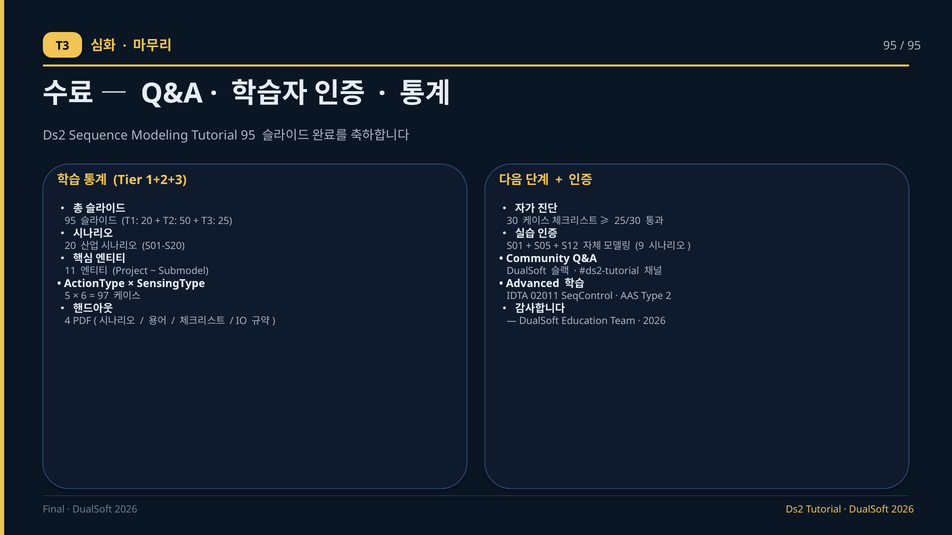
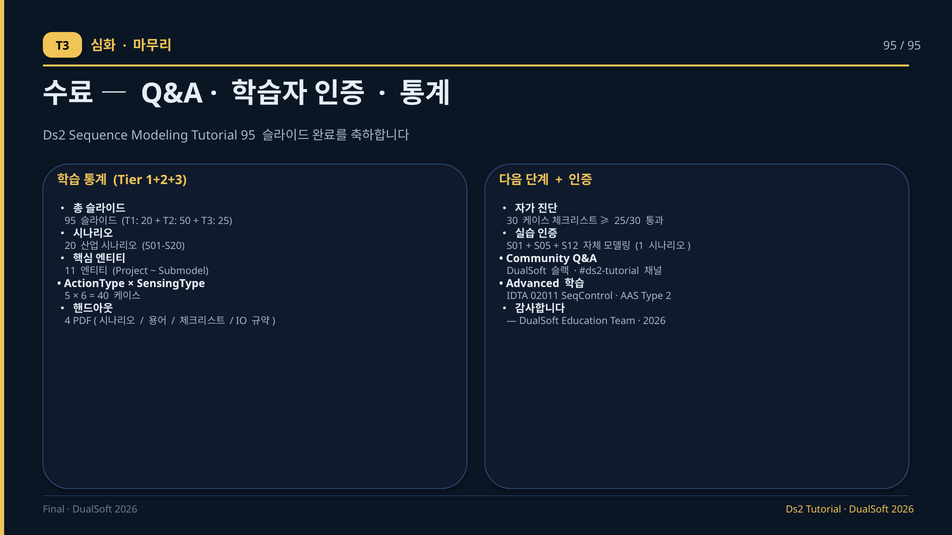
9: 9 -> 1
97: 97 -> 40
